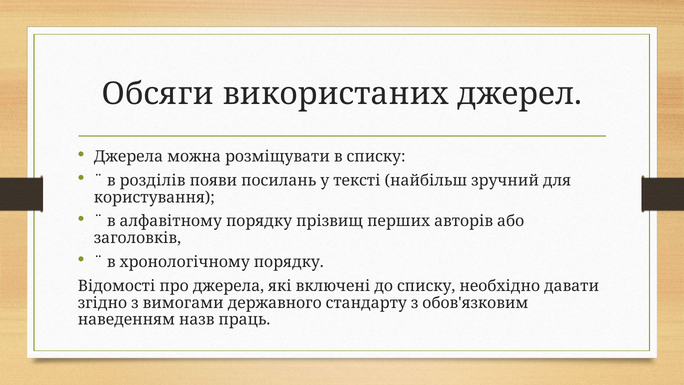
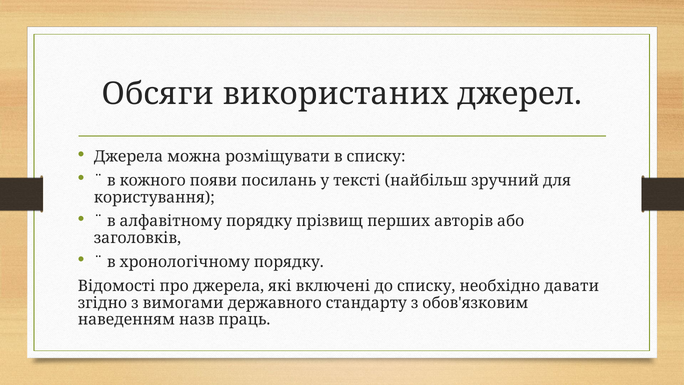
розділів: розділів -> кожного
